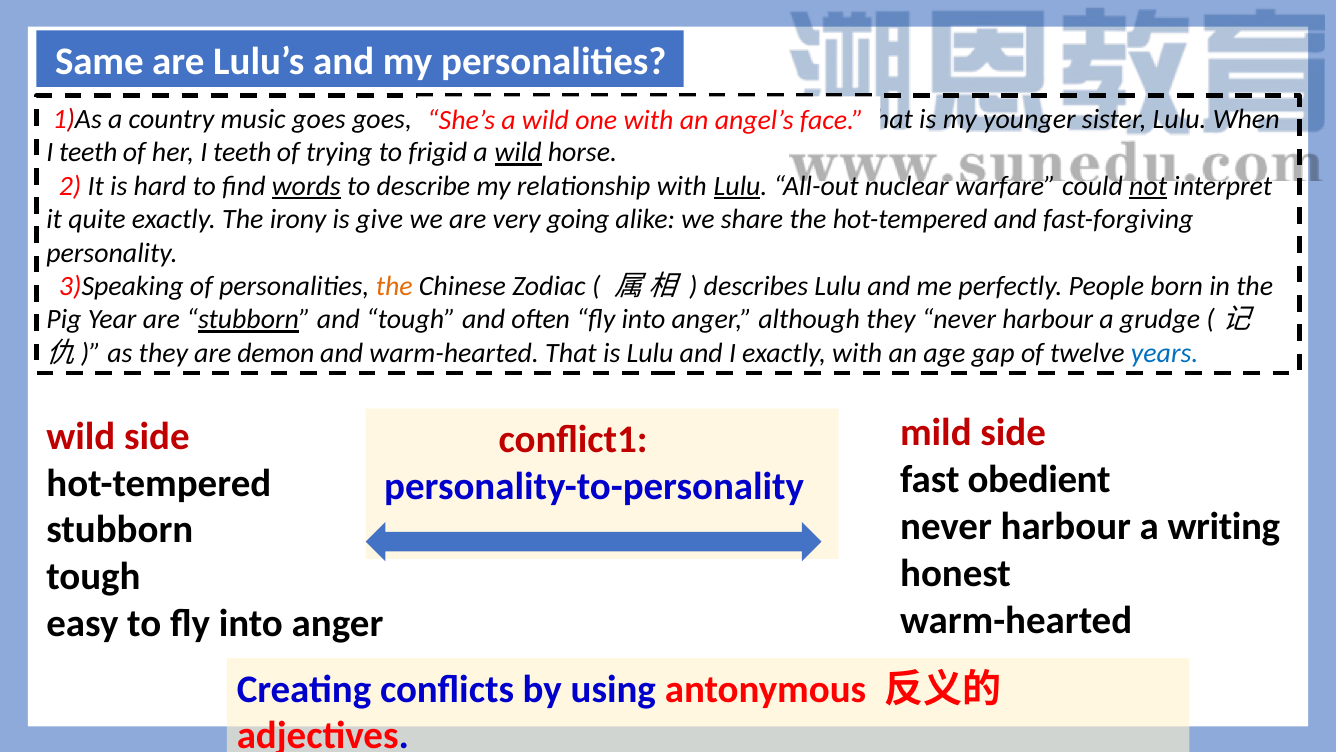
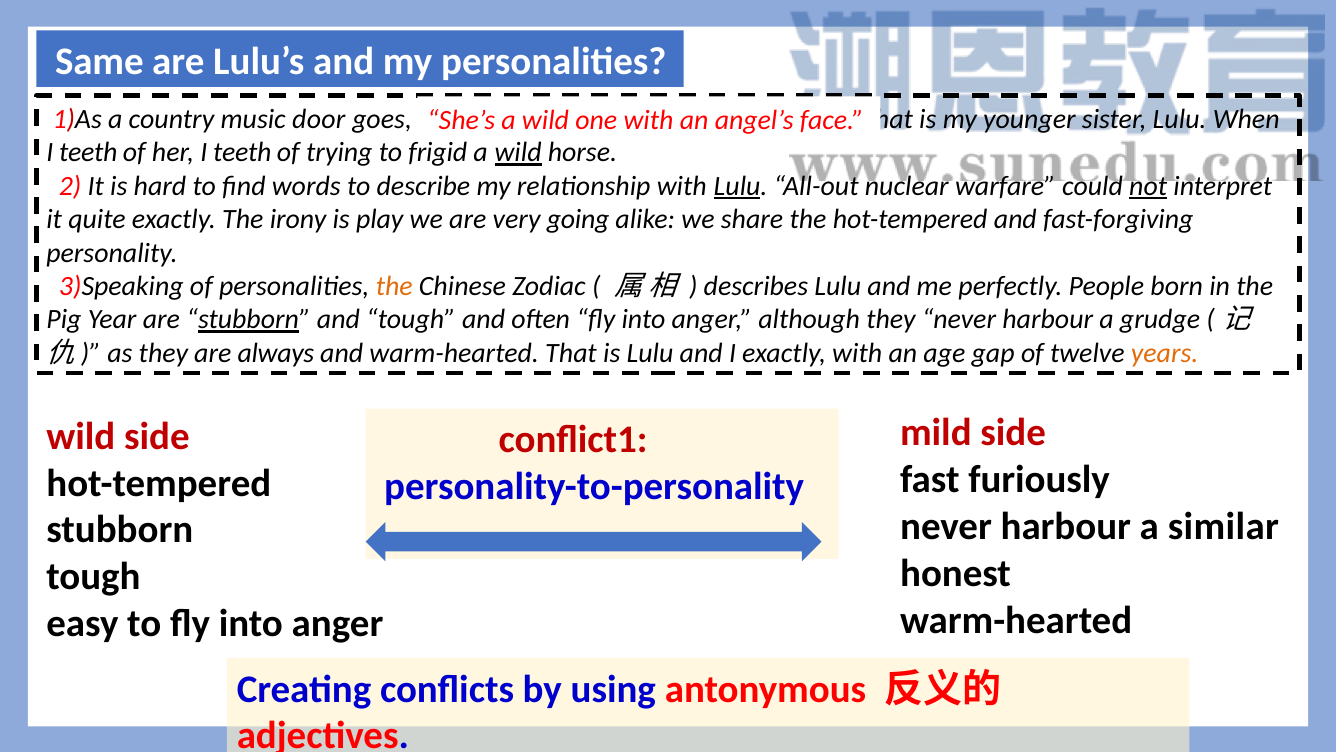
music goes: goes -> door
words underline: present -> none
give: give -> play
demon: demon -> always
years colour: blue -> orange
obedient: obedient -> furiously
writing: writing -> similar
